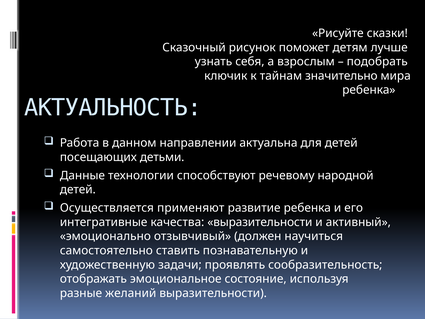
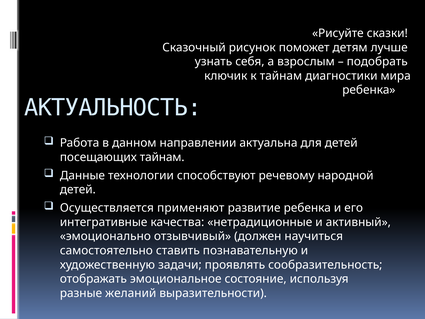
значительно: значительно -> диагностики
посещающих детьми: детьми -> тайнам
качества выразительности: выразительности -> нетрадиционные
